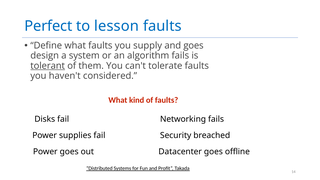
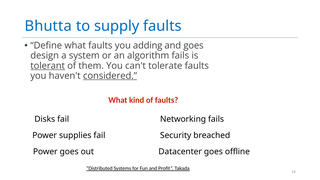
Perfect: Perfect -> Bhutta
lesson: lesson -> supply
supply: supply -> adding
considered underline: none -> present
